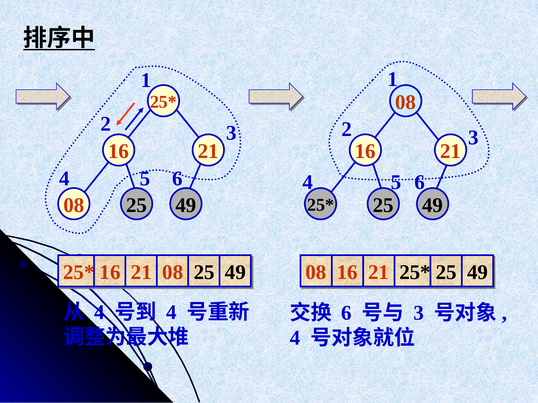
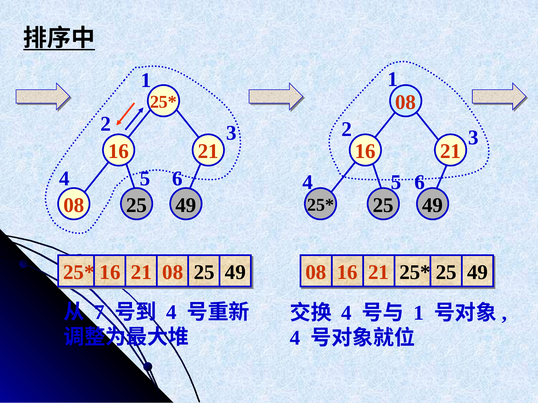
4 at (99, 313): 4 -> 7
6 at (347, 313): 6 -> 4
3 at (419, 313): 3 -> 1
